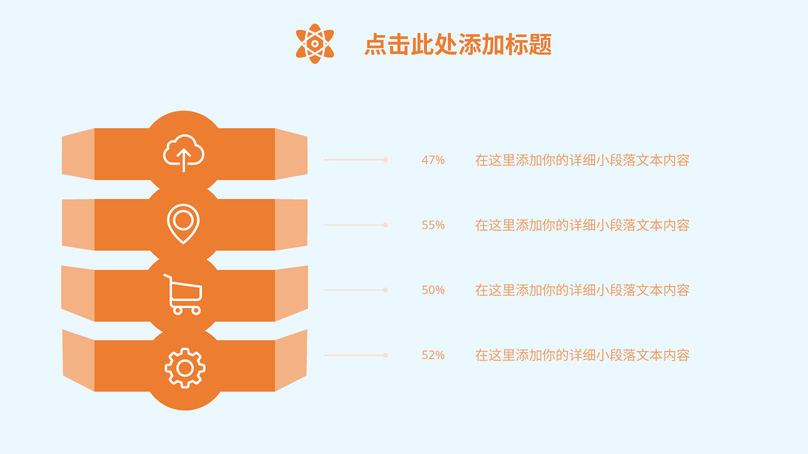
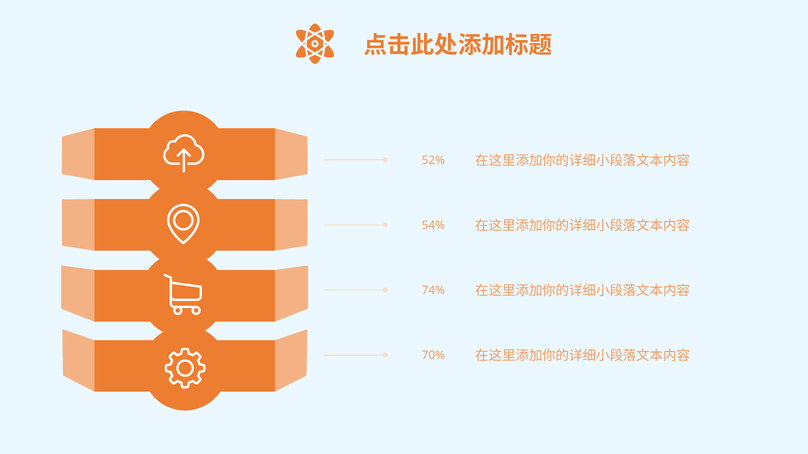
47%: 47% -> 52%
55%: 55% -> 54%
50%: 50% -> 74%
52%: 52% -> 70%
